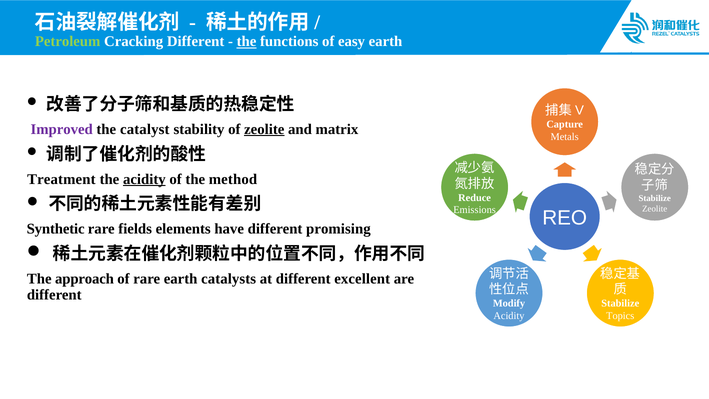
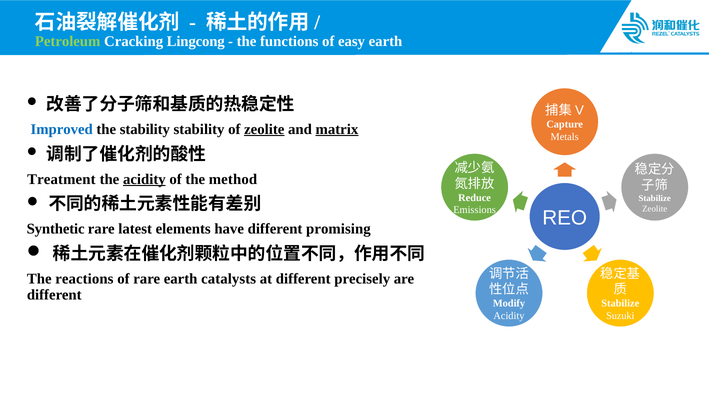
Cracking Different: Different -> Lingcong
the at (247, 42) underline: present -> none
Improved colour: purple -> blue
the catalyst: catalyst -> stability
matrix underline: none -> present
fields: fields -> latest
approach: approach -> reactions
excellent: excellent -> precisely
Topics: Topics -> Suzuki
